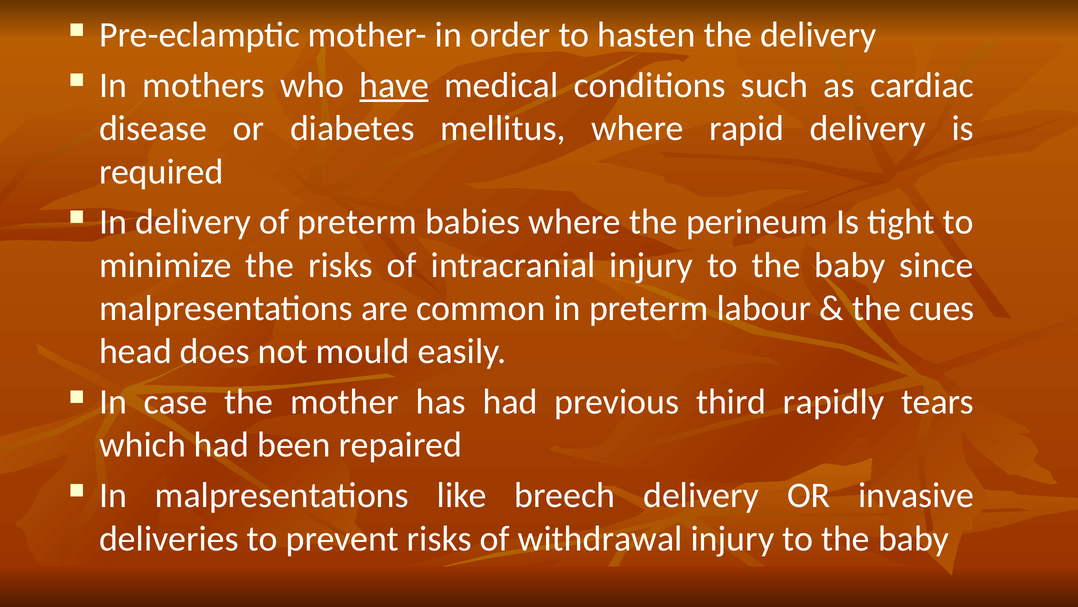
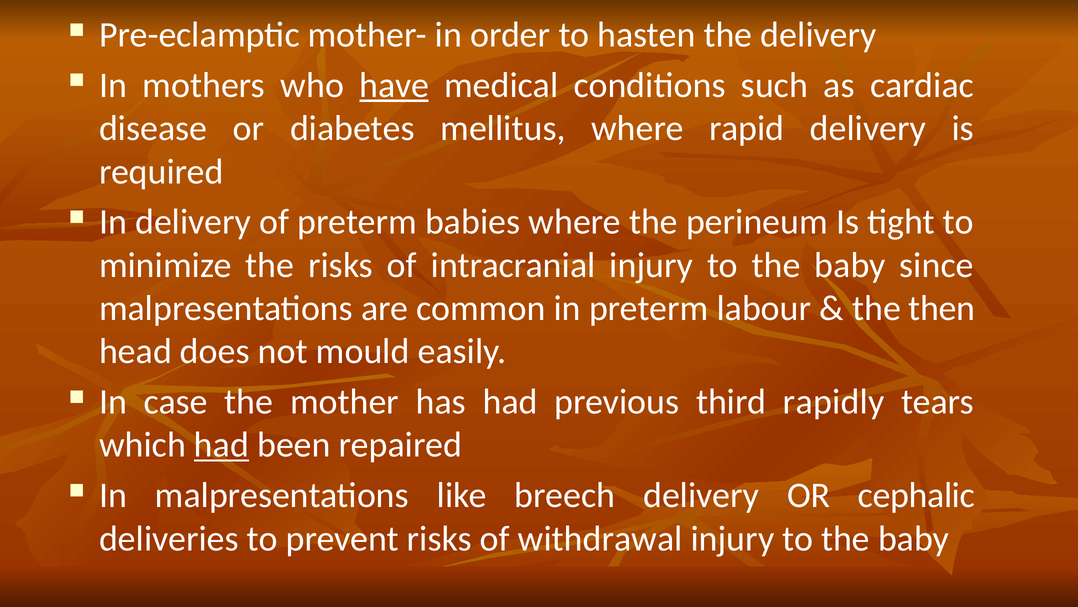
cues: cues -> then
had at (221, 445) underline: none -> present
invasive: invasive -> cephalic
